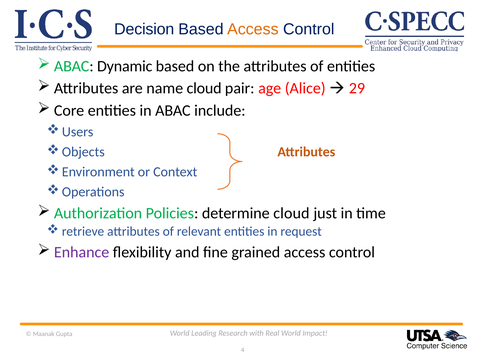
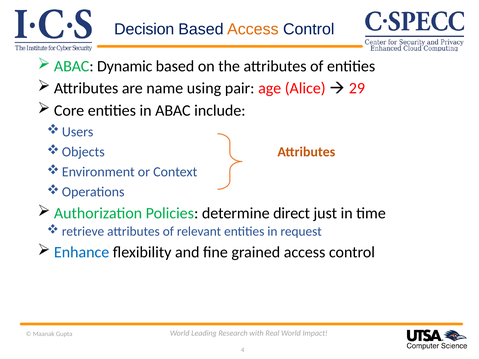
name cloud: cloud -> using
determine cloud: cloud -> direct
Enhance colour: purple -> blue
